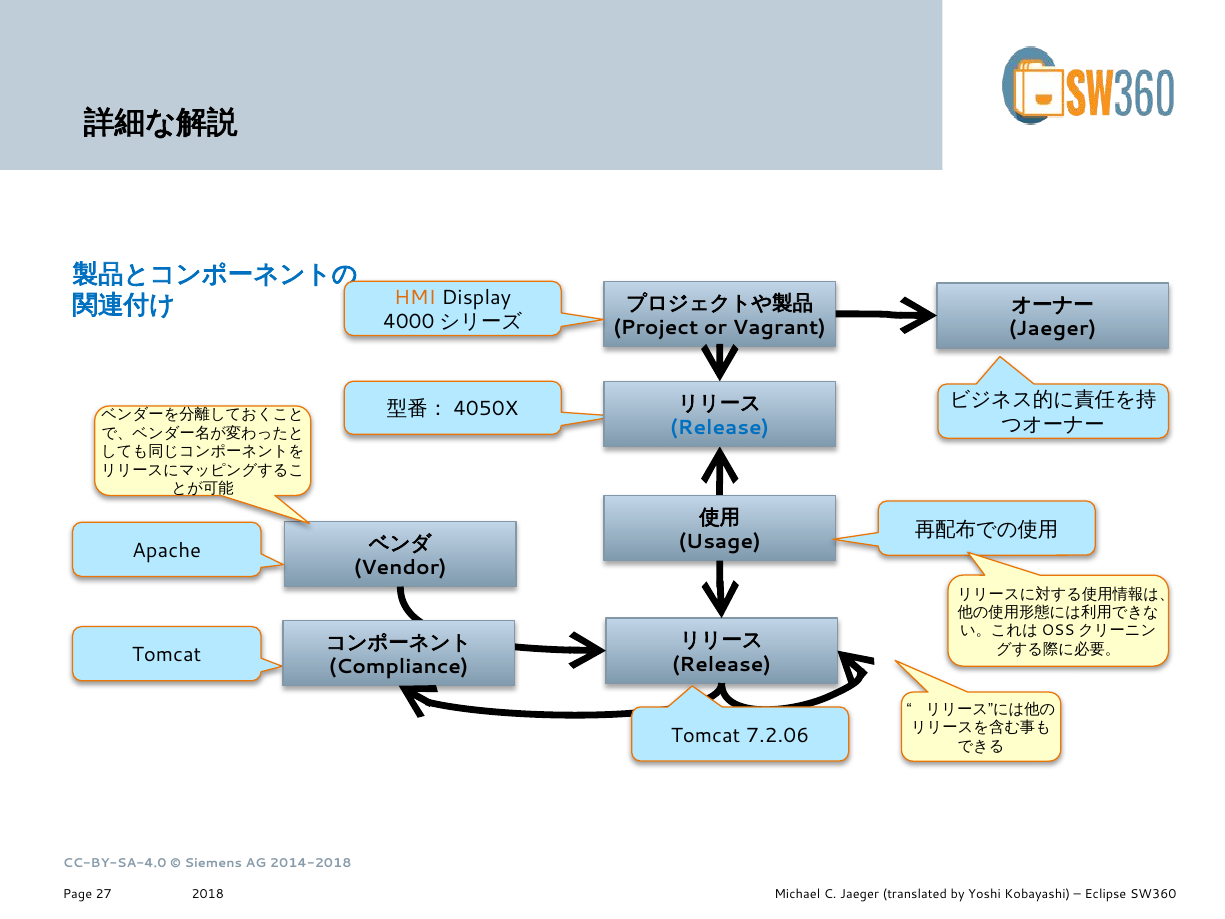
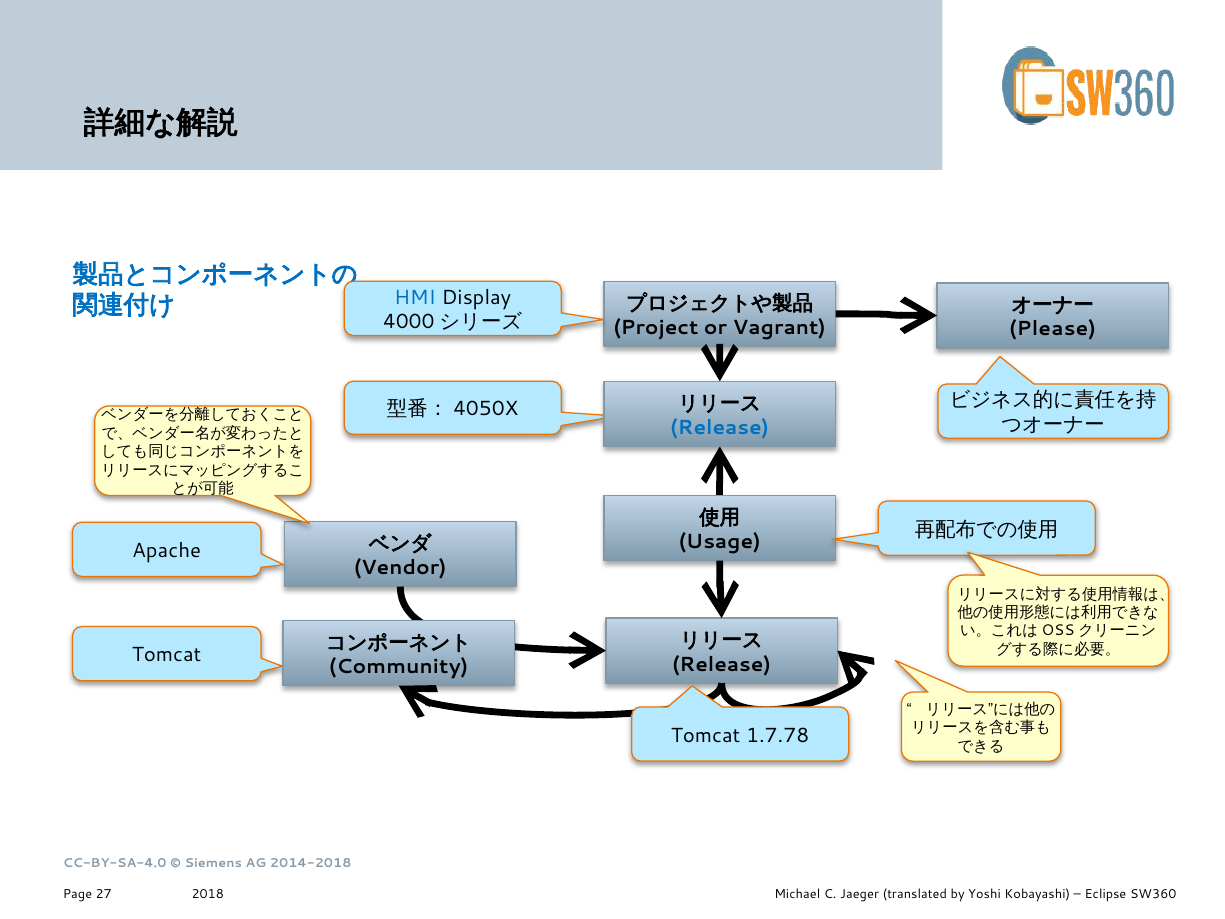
HMI colour: orange -> blue
Jaeger at (1053, 329): Jaeger -> Please
Compliance: Compliance -> Community
7.2.06: 7.2.06 -> 1.7.78
